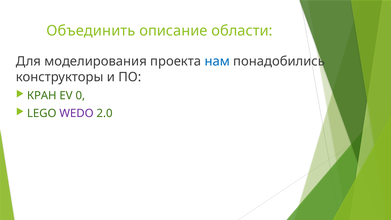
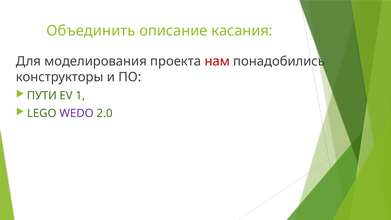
области: области -> касания
нам colour: blue -> red
КРАН: КРАН -> ПУТИ
0: 0 -> 1
